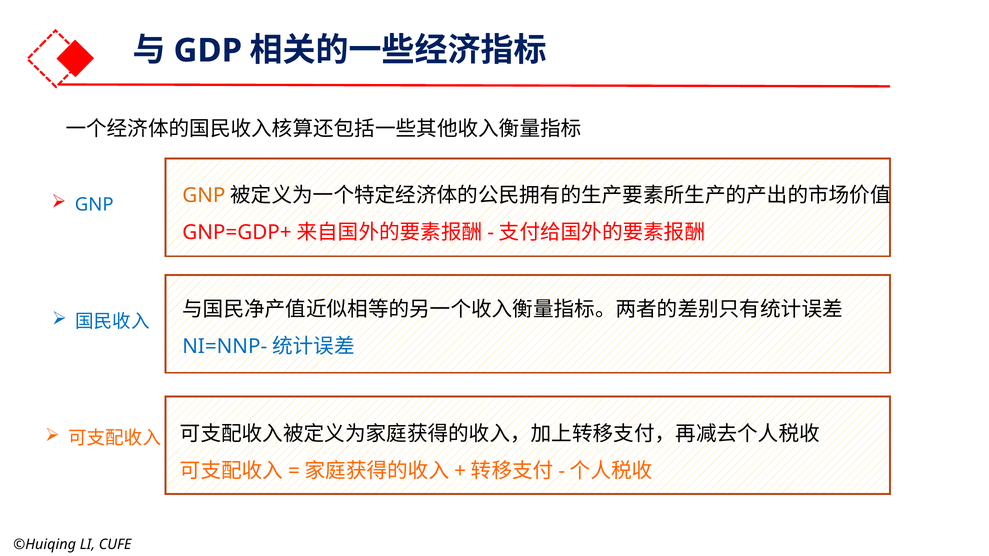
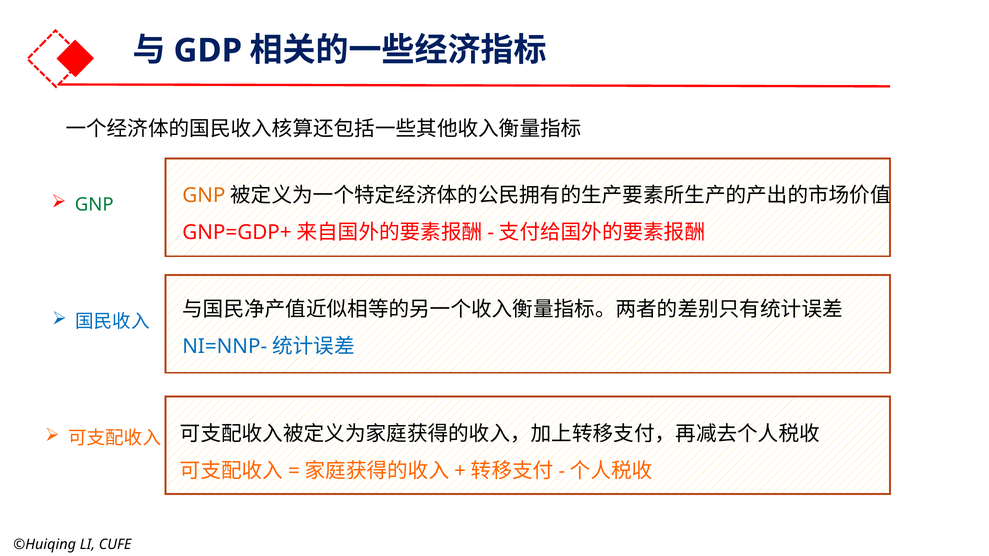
GNP at (94, 205) colour: blue -> green
